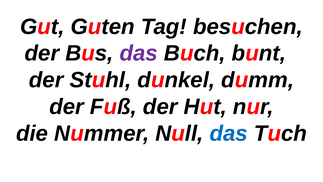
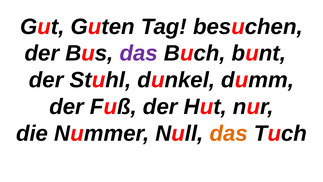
das at (229, 133) colour: blue -> orange
